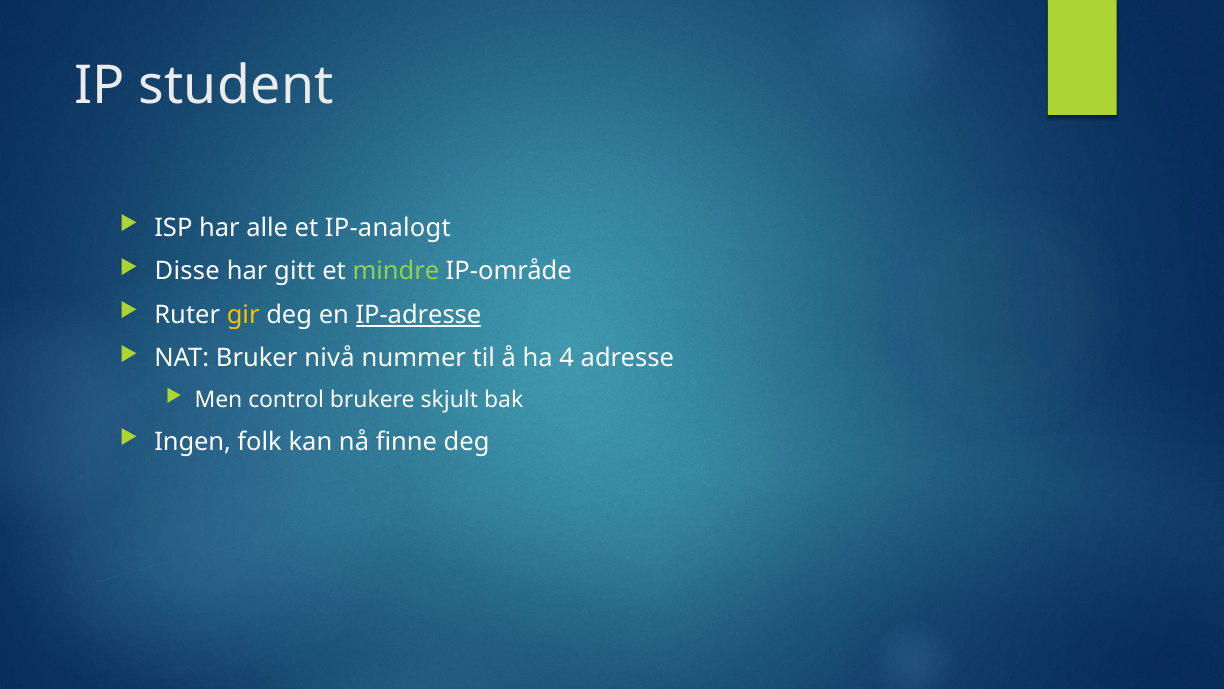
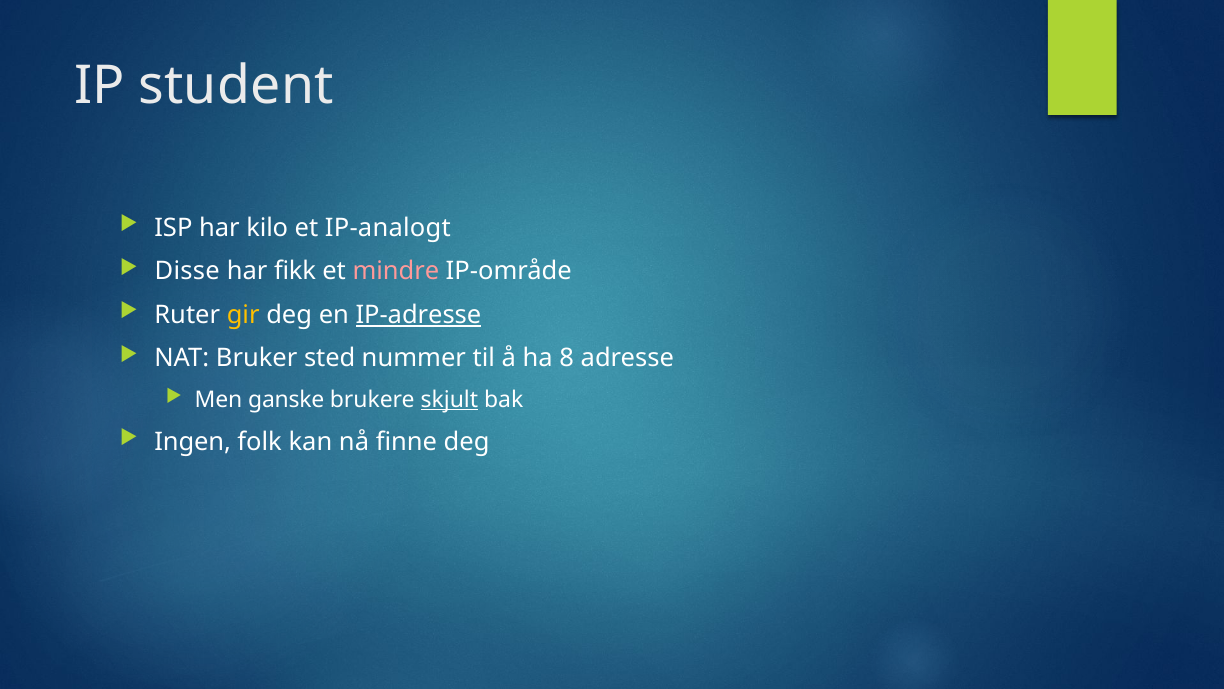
alle: alle -> kilo
gitt: gitt -> fikk
mindre colour: light green -> pink
nivå: nivå -> sted
4: 4 -> 8
control: control -> ganske
skjult underline: none -> present
